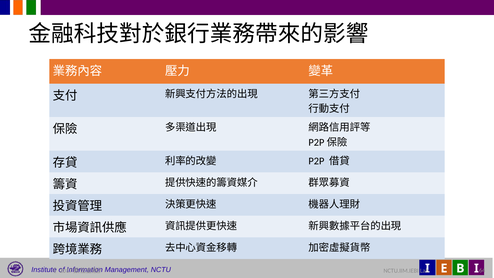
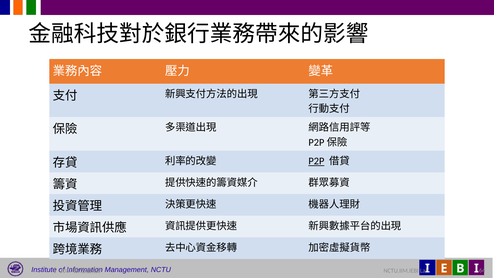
P2P underline: none -> present
